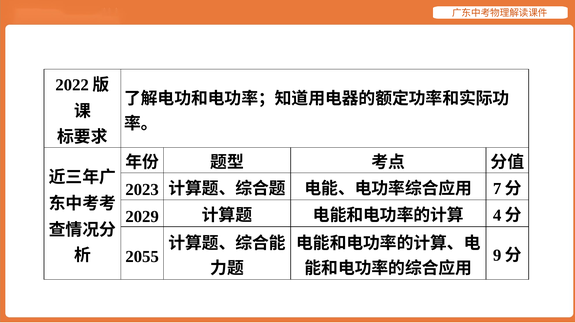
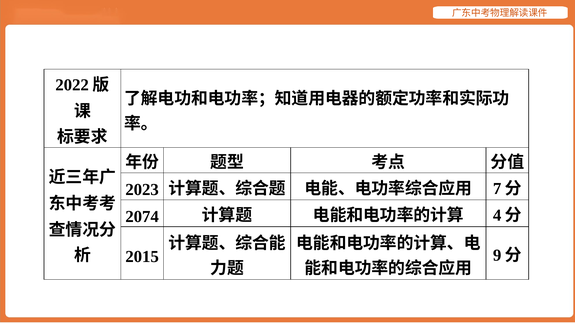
2029: 2029 -> 2074
2055: 2055 -> 2015
